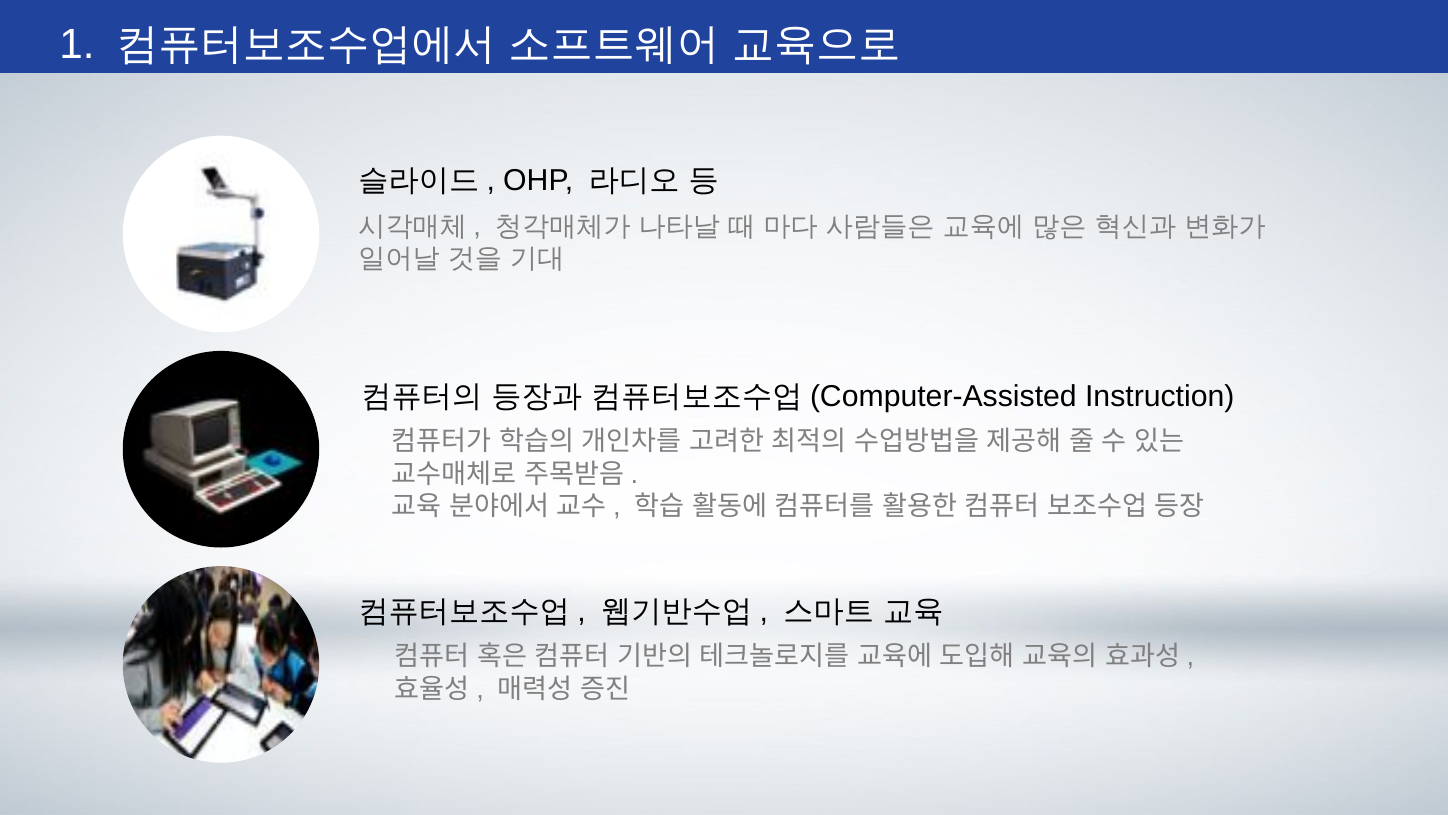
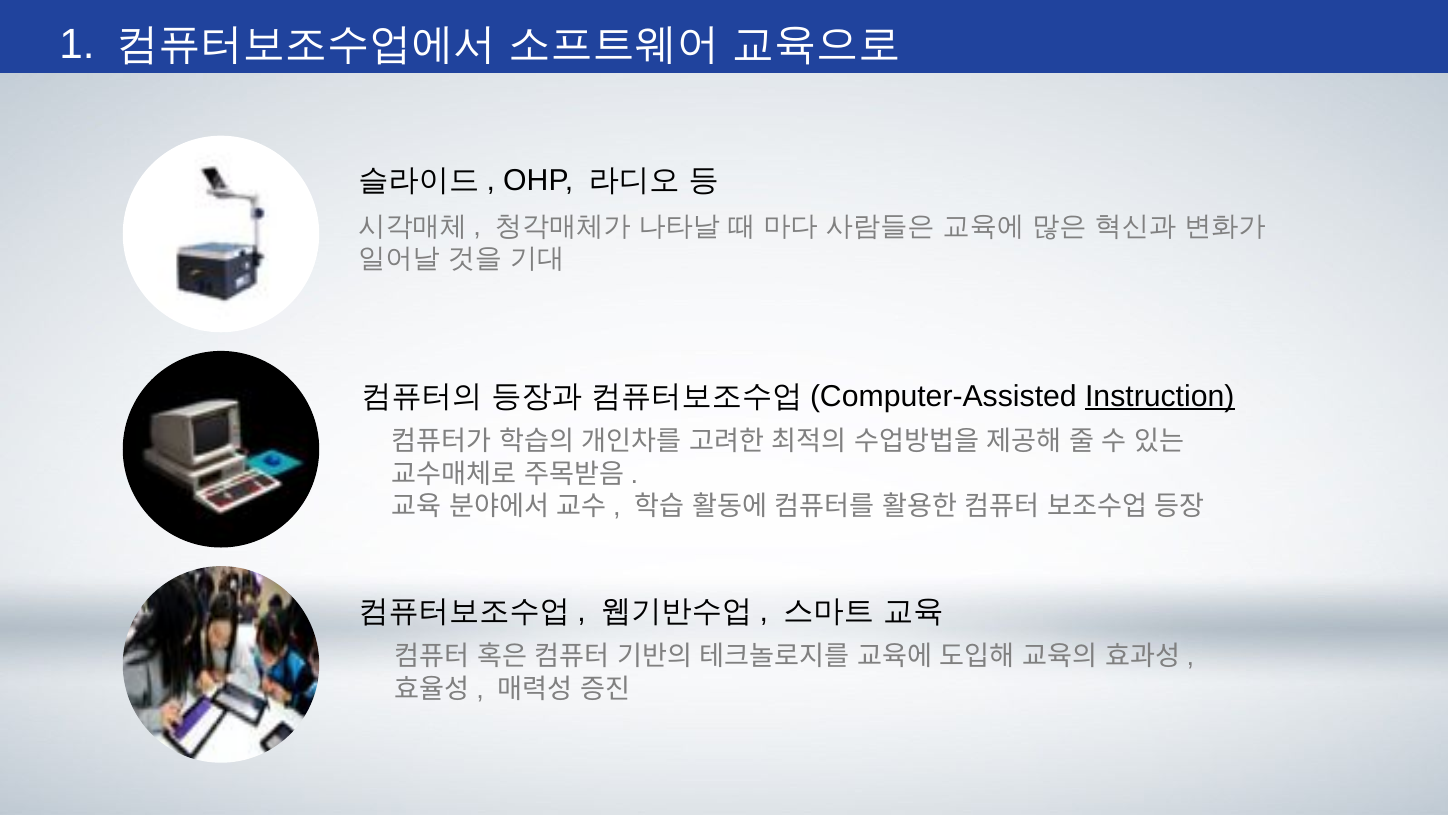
Instruction underline: none -> present
